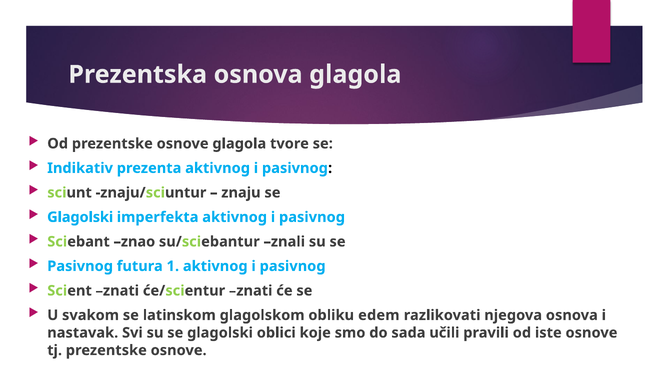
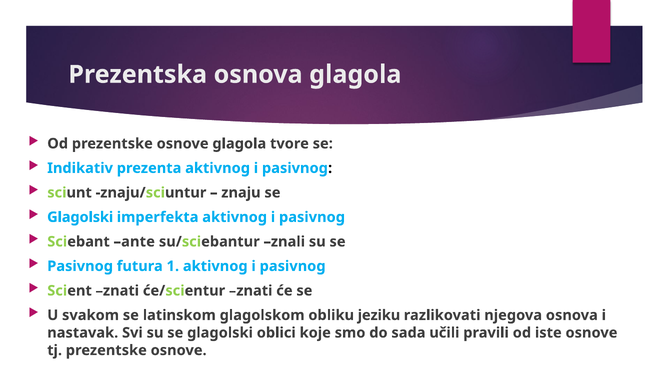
znao: znao -> ante
edem: edem -> jeziku
